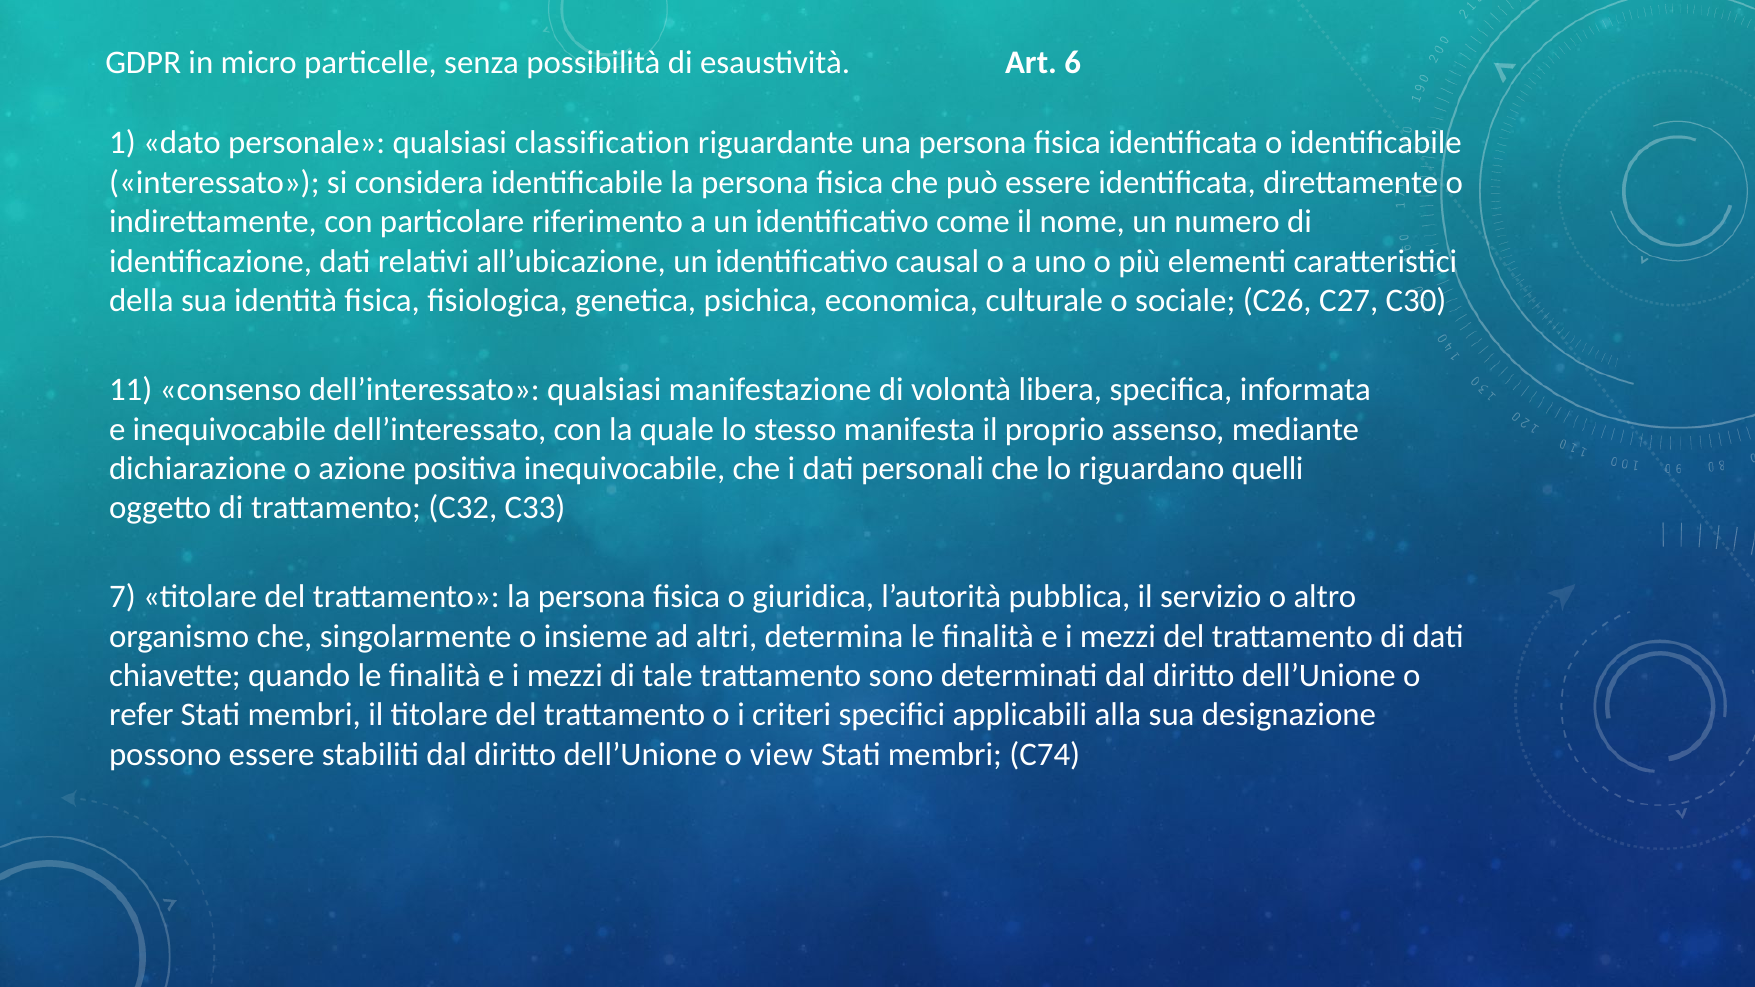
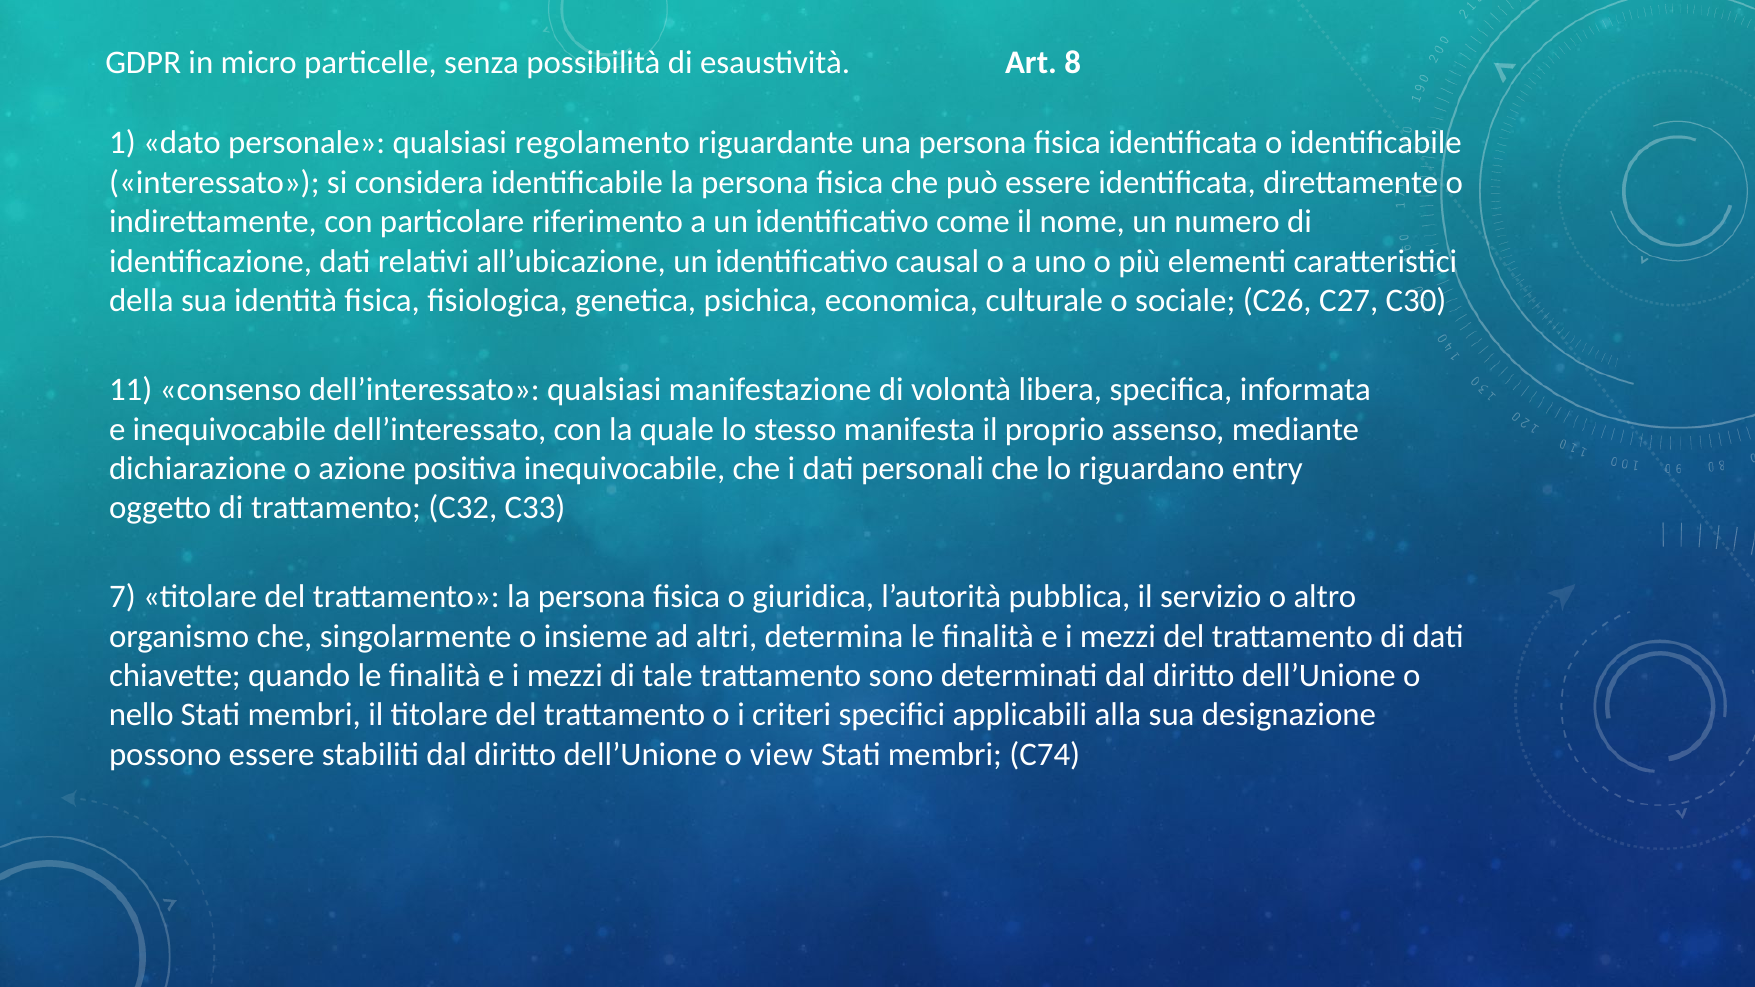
6: 6 -> 8
classification: classification -> regolamento
quelli: quelli -> entry
refer: refer -> nello
